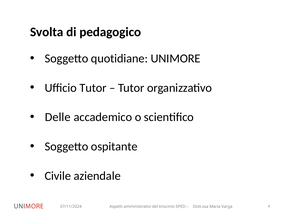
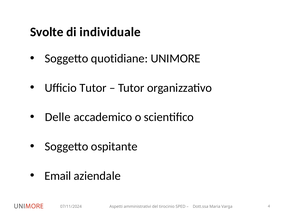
Svolta: Svolta -> Svolte
pedagogico: pedagogico -> individuale
Civile: Civile -> Email
